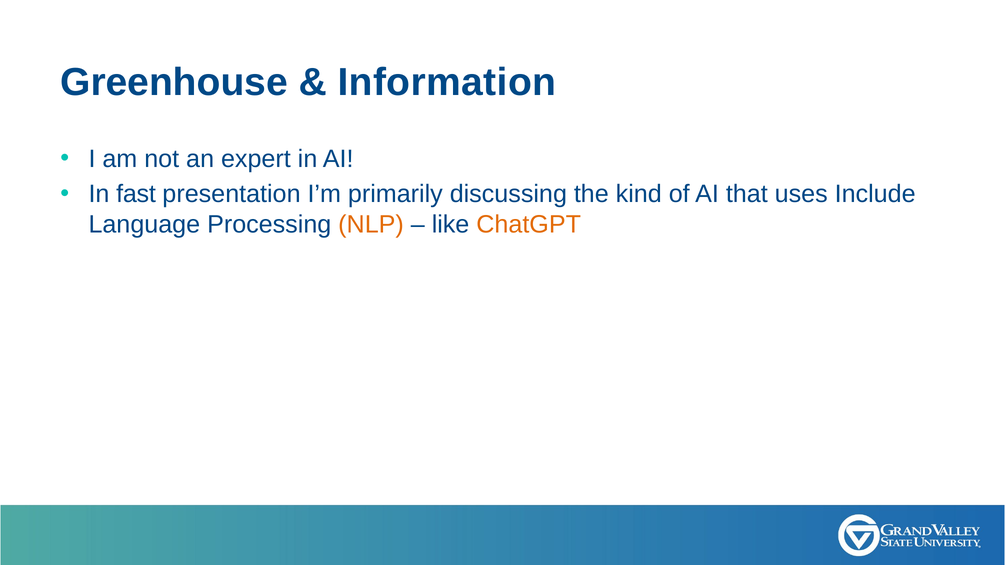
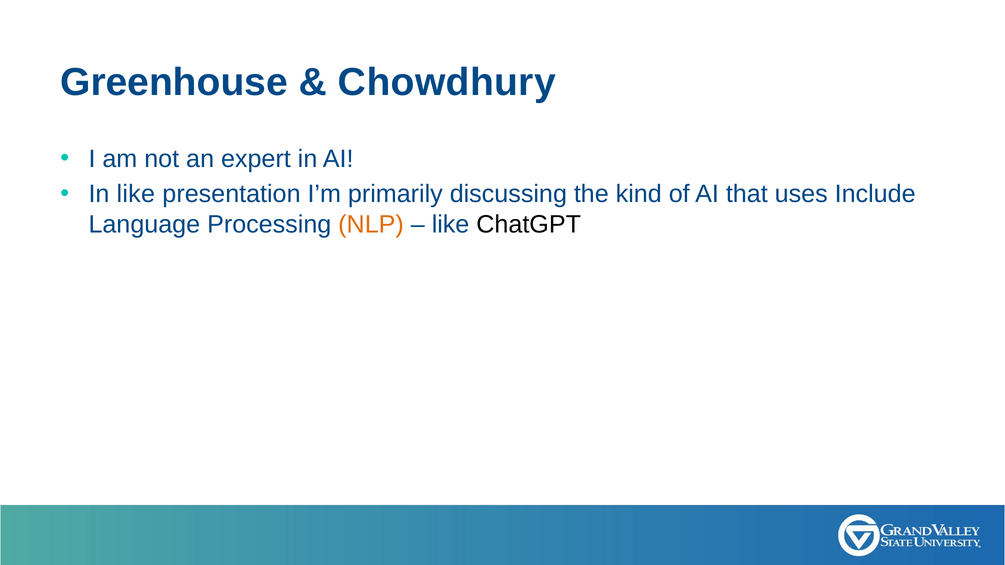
Information: Information -> Chowdhury
In fast: fast -> like
ChatGPT colour: orange -> black
